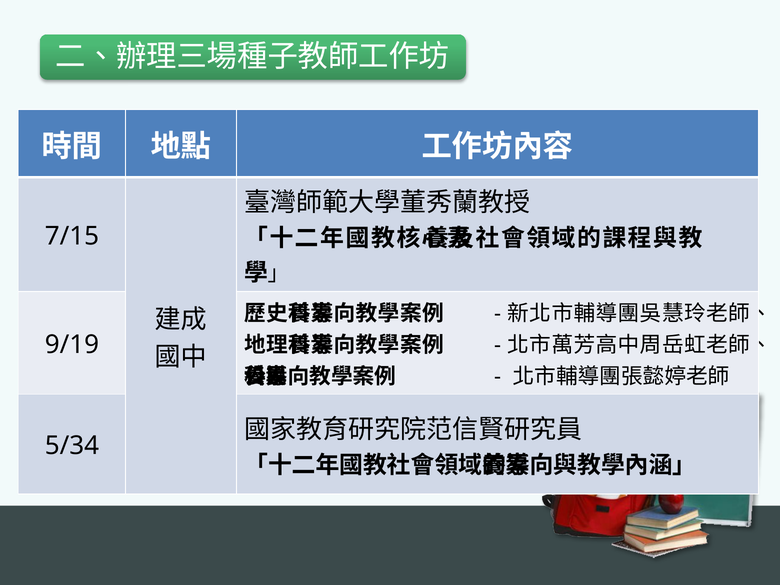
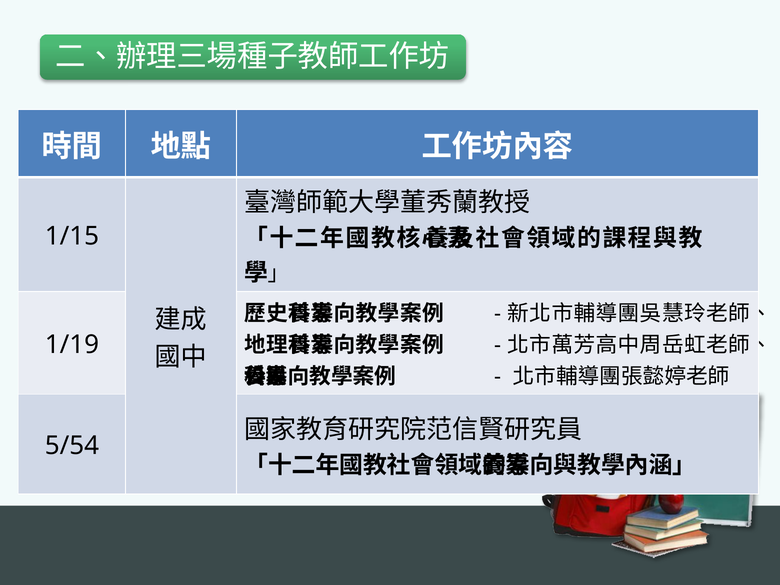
7/15: 7/15 -> 1/15
9/19: 9/19 -> 1/19
5/34: 5/34 -> 5/54
